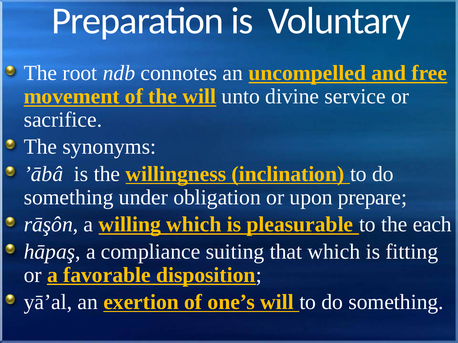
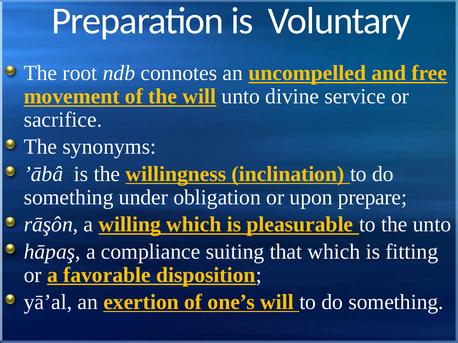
the each: each -> unto
